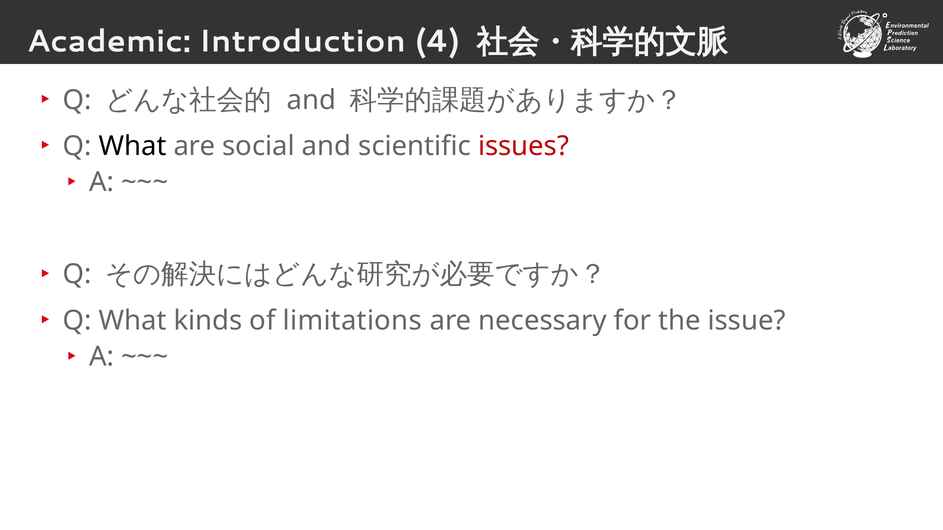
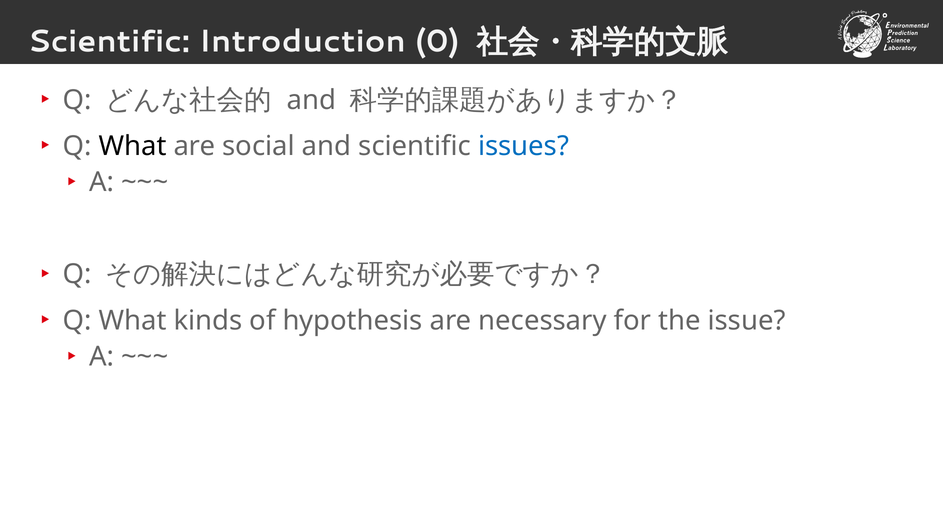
Academic at (109, 42): Academic -> Scientific
4: 4 -> 0
issues colour: red -> blue
limitations: limitations -> hypothesis
